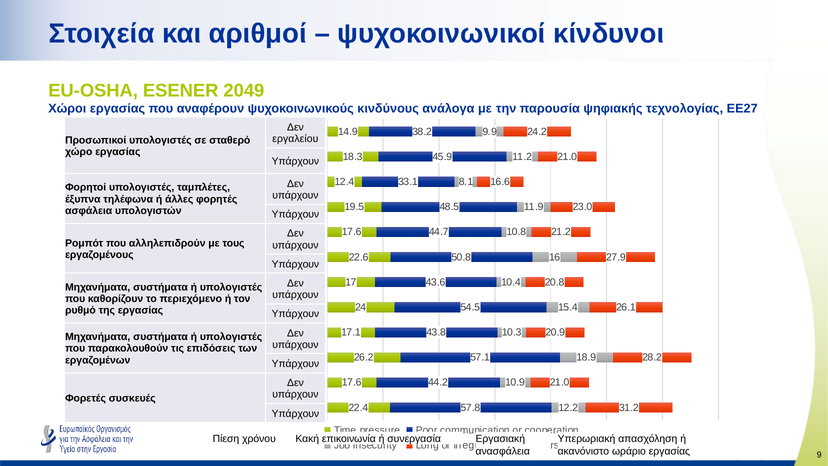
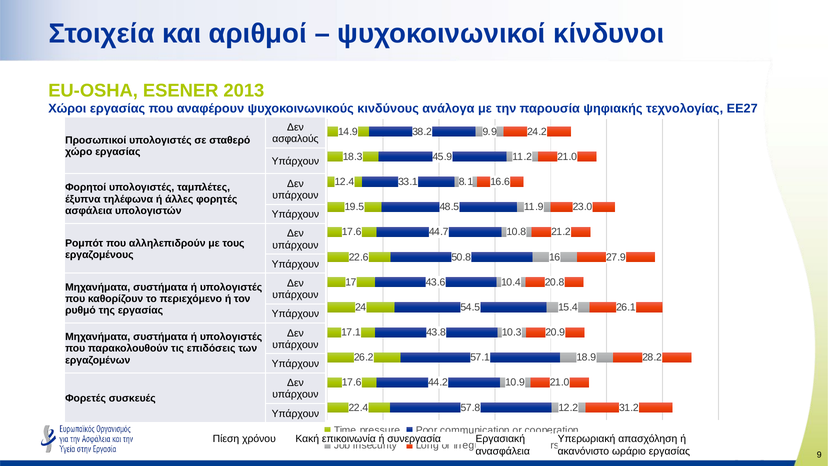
2049: 2049 -> 2013
εργαλείου: εργαλείου -> ασφαλούς
